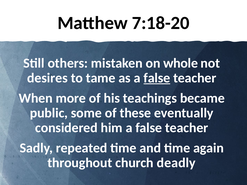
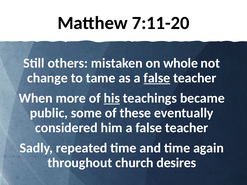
7:18-20: 7:18-20 -> 7:11-20
desires: desires -> change
his underline: none -> present
deadly: deadly -> desires
